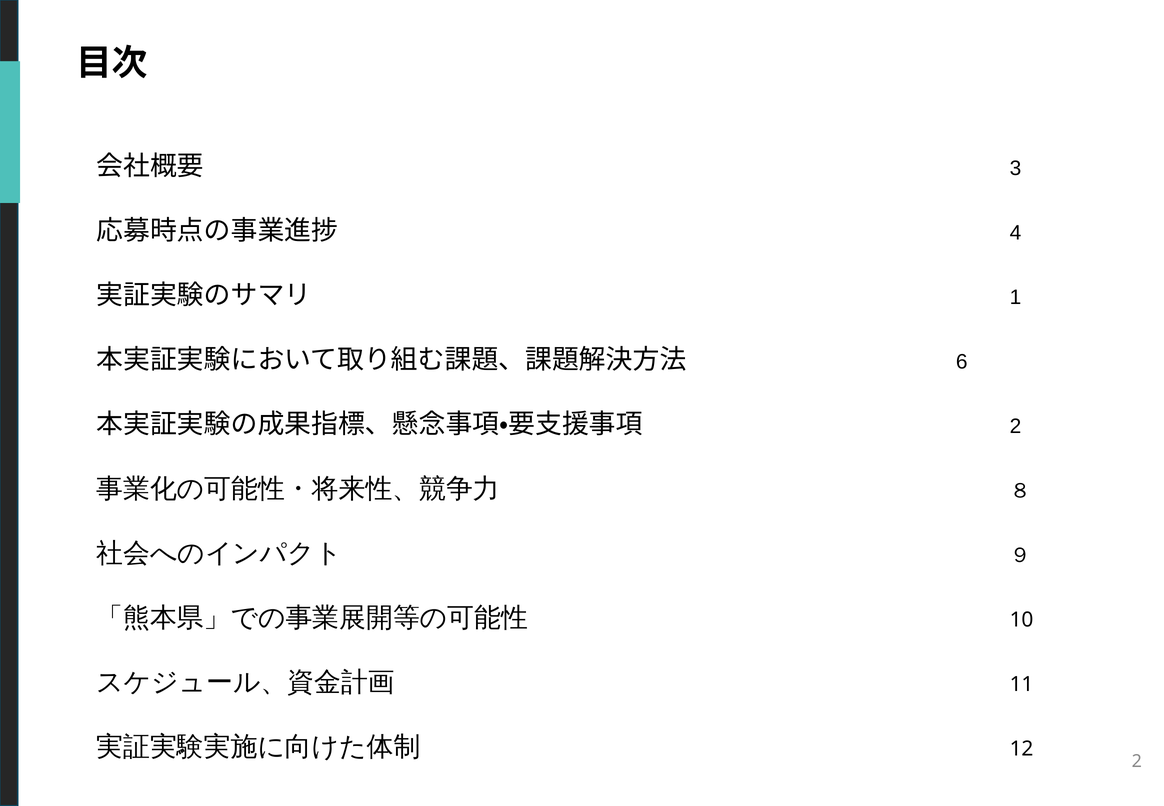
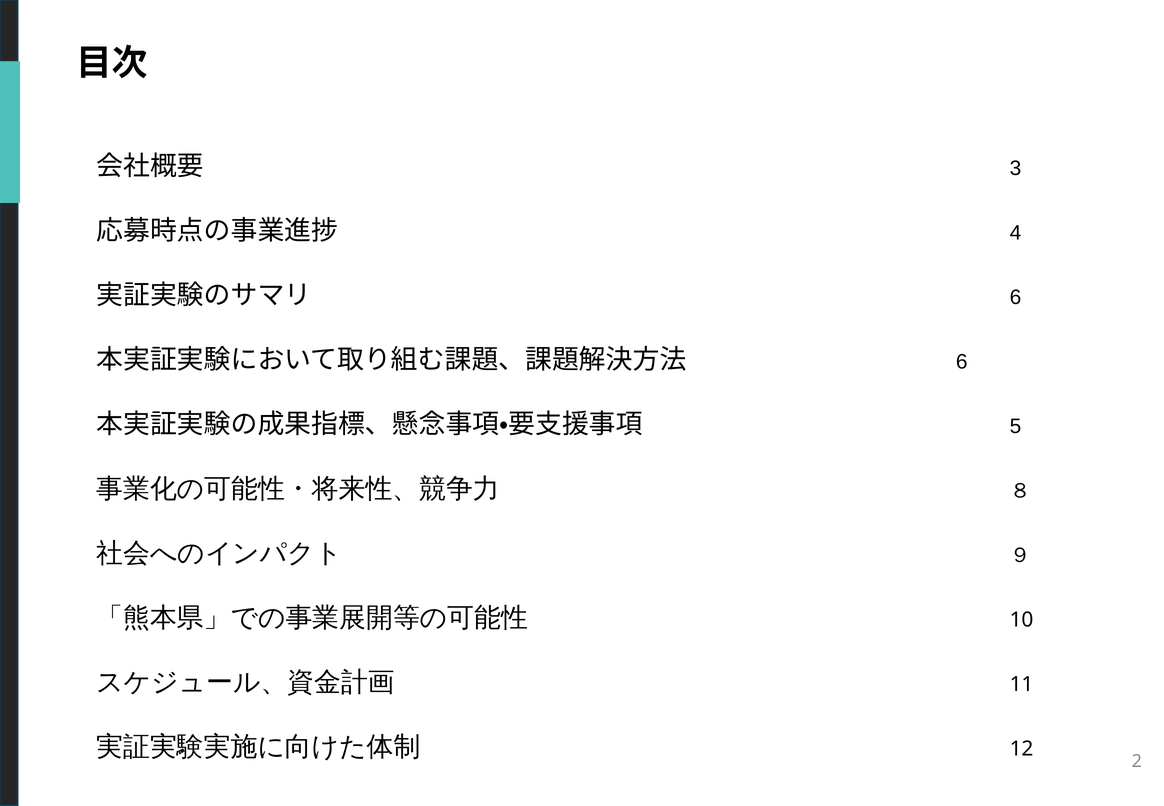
1 at (1015, 297): 1 -> 6
2 at (1015, 426): 2 -> 5
